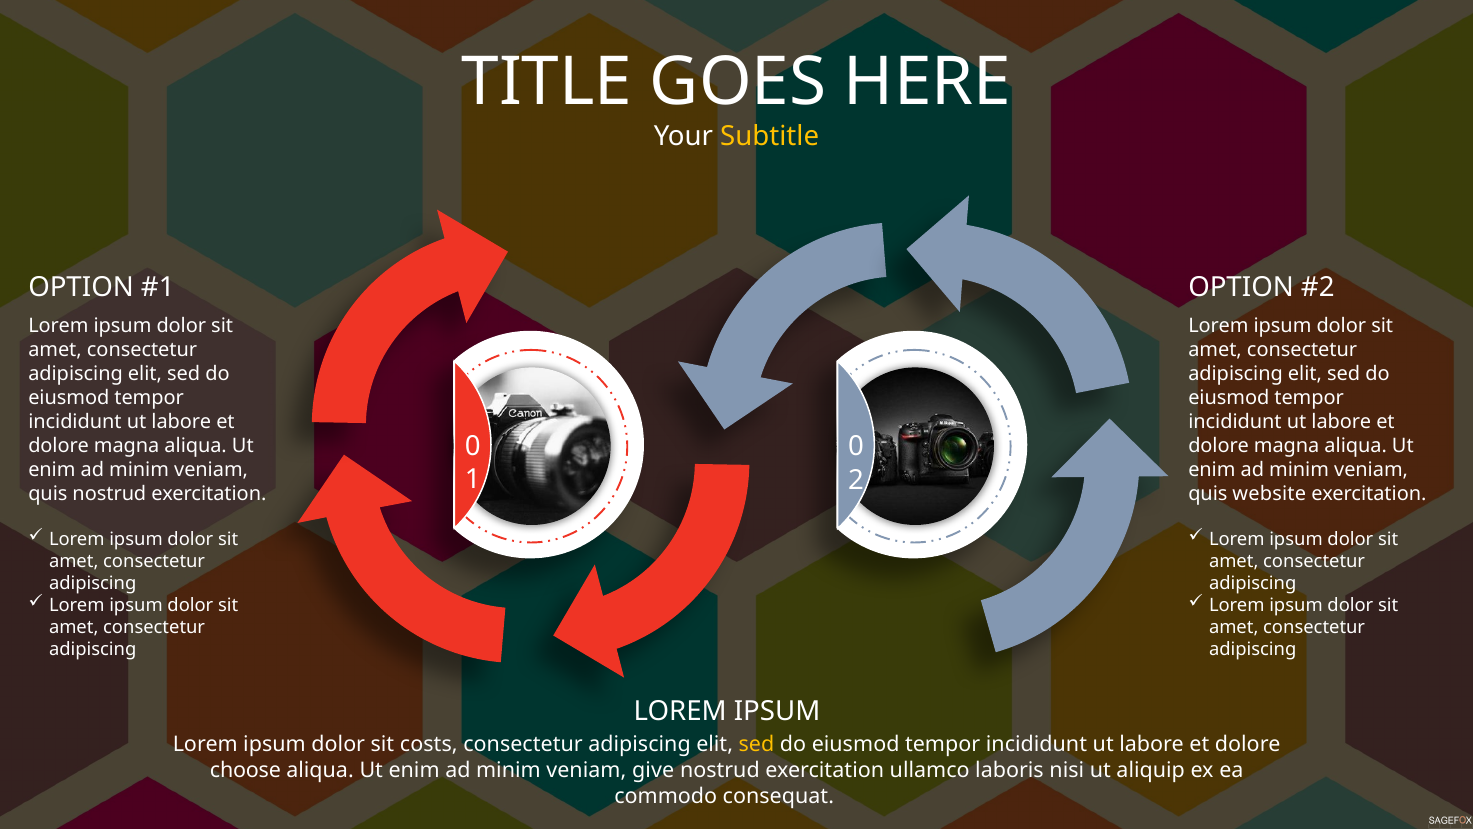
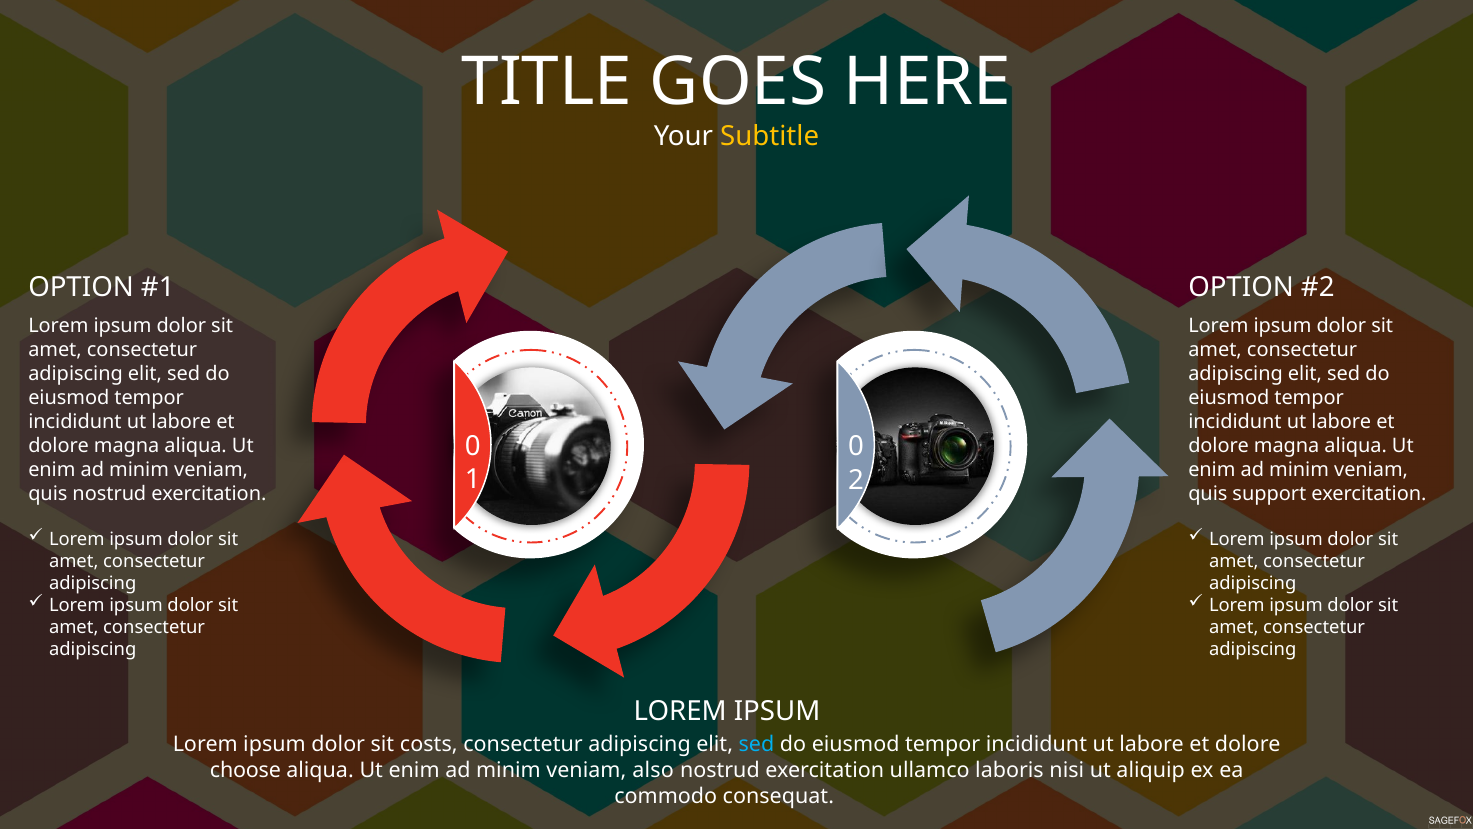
website: website -> support
sed at (756, 744) colour: yellow -> light blue
give: give -> also
